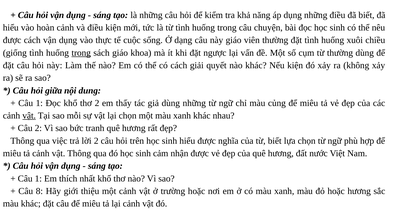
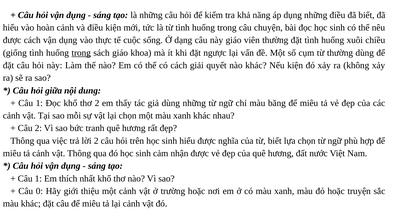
củng: củng -> băng
vật at (29, 116) underline: present -> none
8: 8 -> 0
hoặc hương: hương -> truyện
